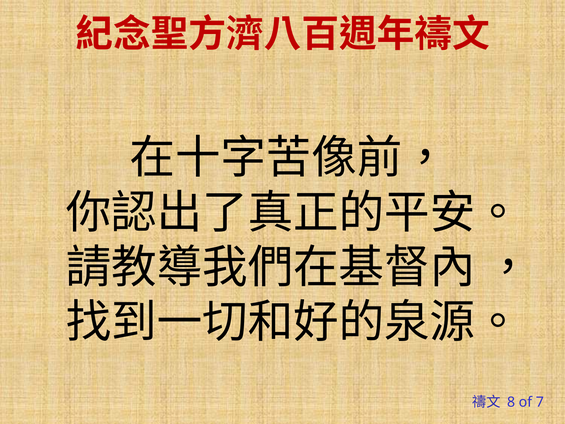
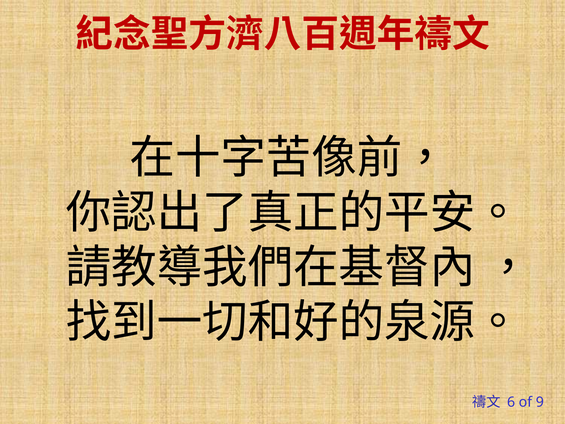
8: 8 -> 6
7: 7 -> 9
